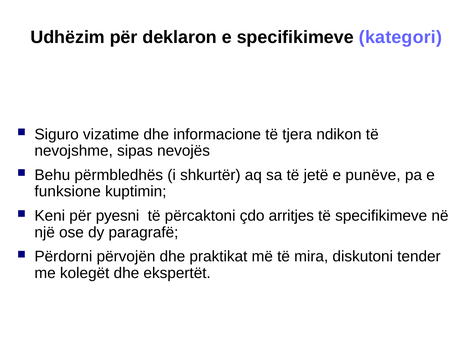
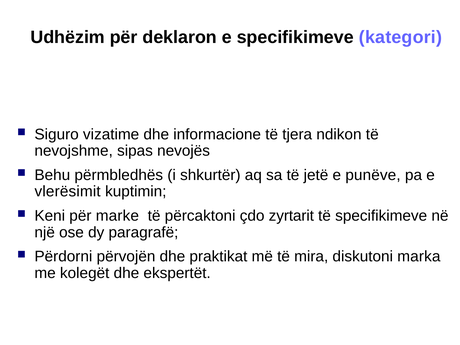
funksione: funksione -> vlerësimit
pyesni: pyesni -> marke
arritjes: arritjes -> zyrtarit
tender: tender -> marka
